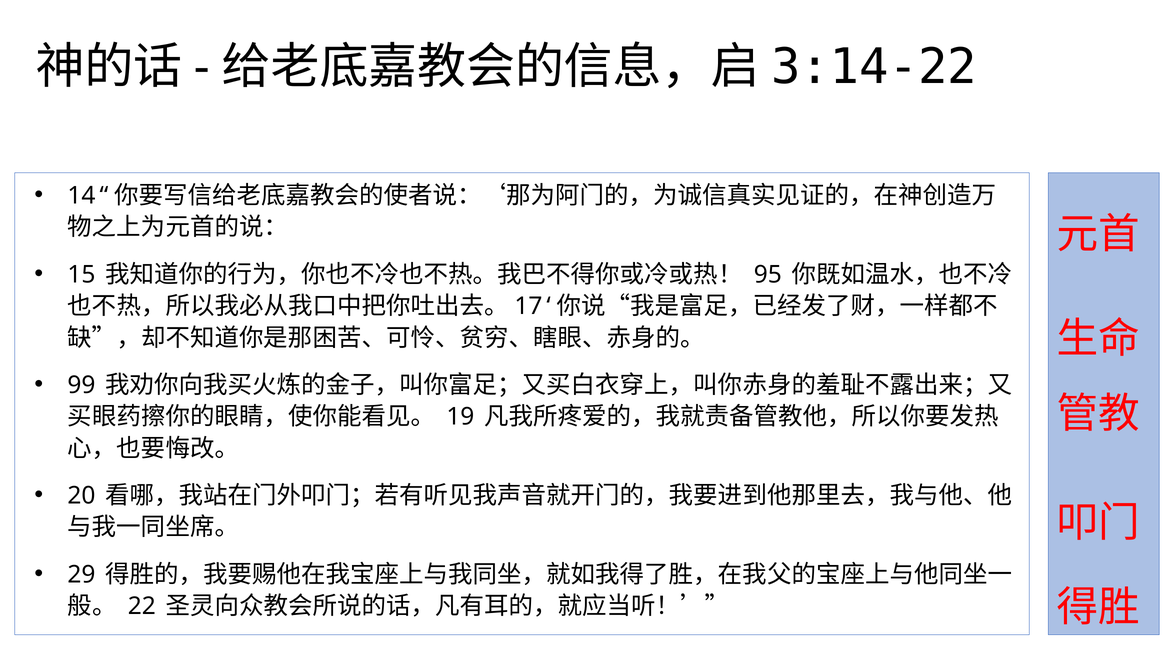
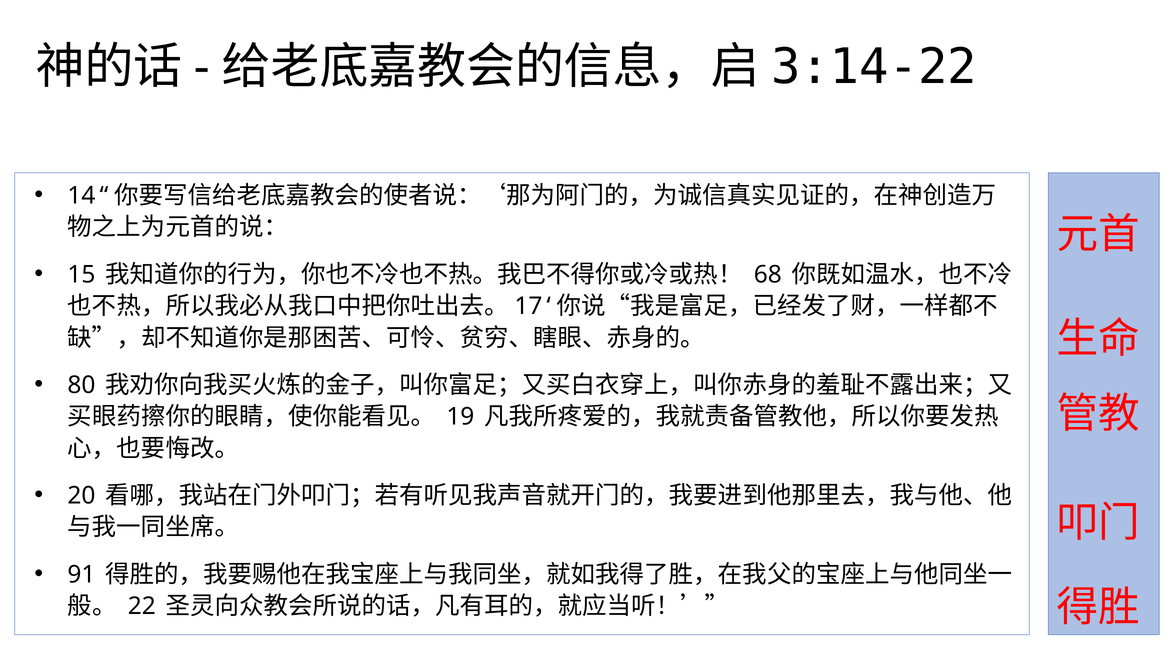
95: 95 -> 68
99: 99 -> 80
29: 29 -> 91
